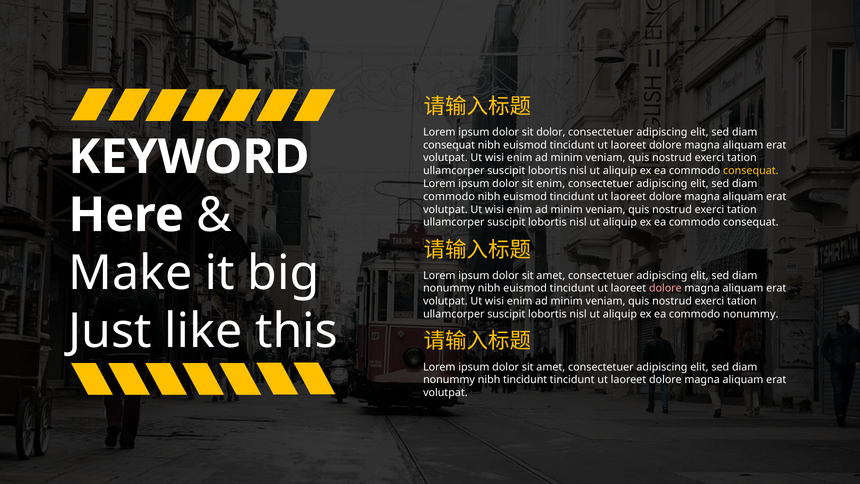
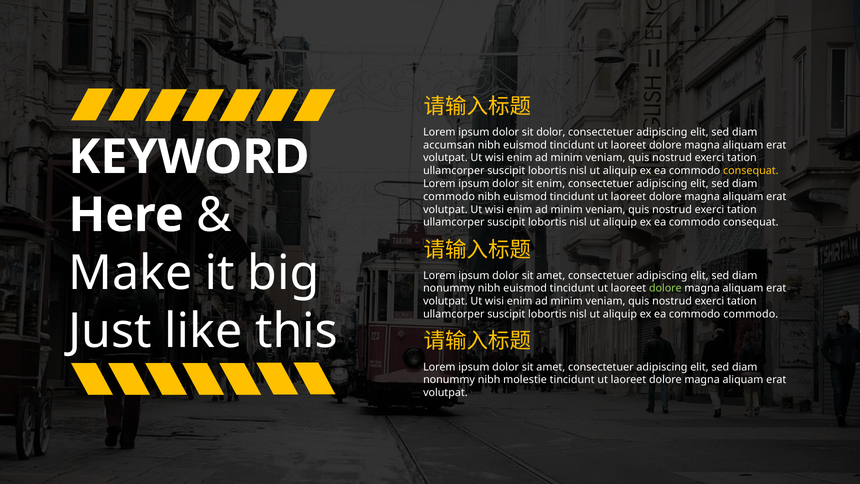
consequat at (449, 145): consequat -> accumsan
dolore at (665, 288) colour: pink -> light green
commodo nonummy: nonummy -> commodo
nibh tincidunt: tincidunt -> molestie
